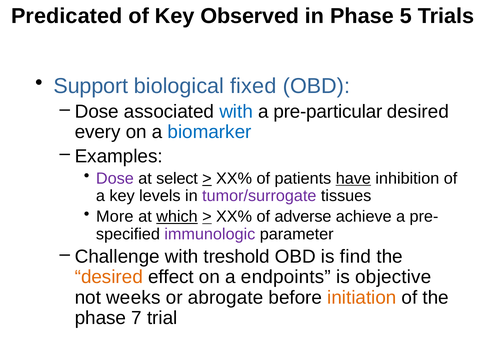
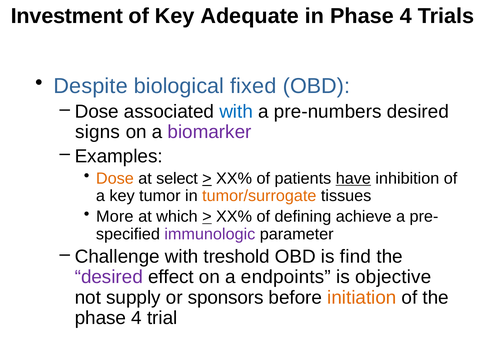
Predicated: Predicated -> Investment
Observed: Observed -> Adequate
in Phase 5: 5 -> 4
Support: Support -> Despite
pre-particular: pre-particular -> pre-numbers
every: every -> signs
biomarker colour: blue -> purple
Dose at (115, 179) colour: purple -> orange
levels: levels -> tumor
tumor/surrogate colour: purple -> orange
which underline: present -> none
adverse: adverse -> defining
desired at (109, 277) colour: orange -> purple
weeks: weeks -> supply
abrogate: abrogate -> sponsors
7 at (137, 318): 7 -> 4
